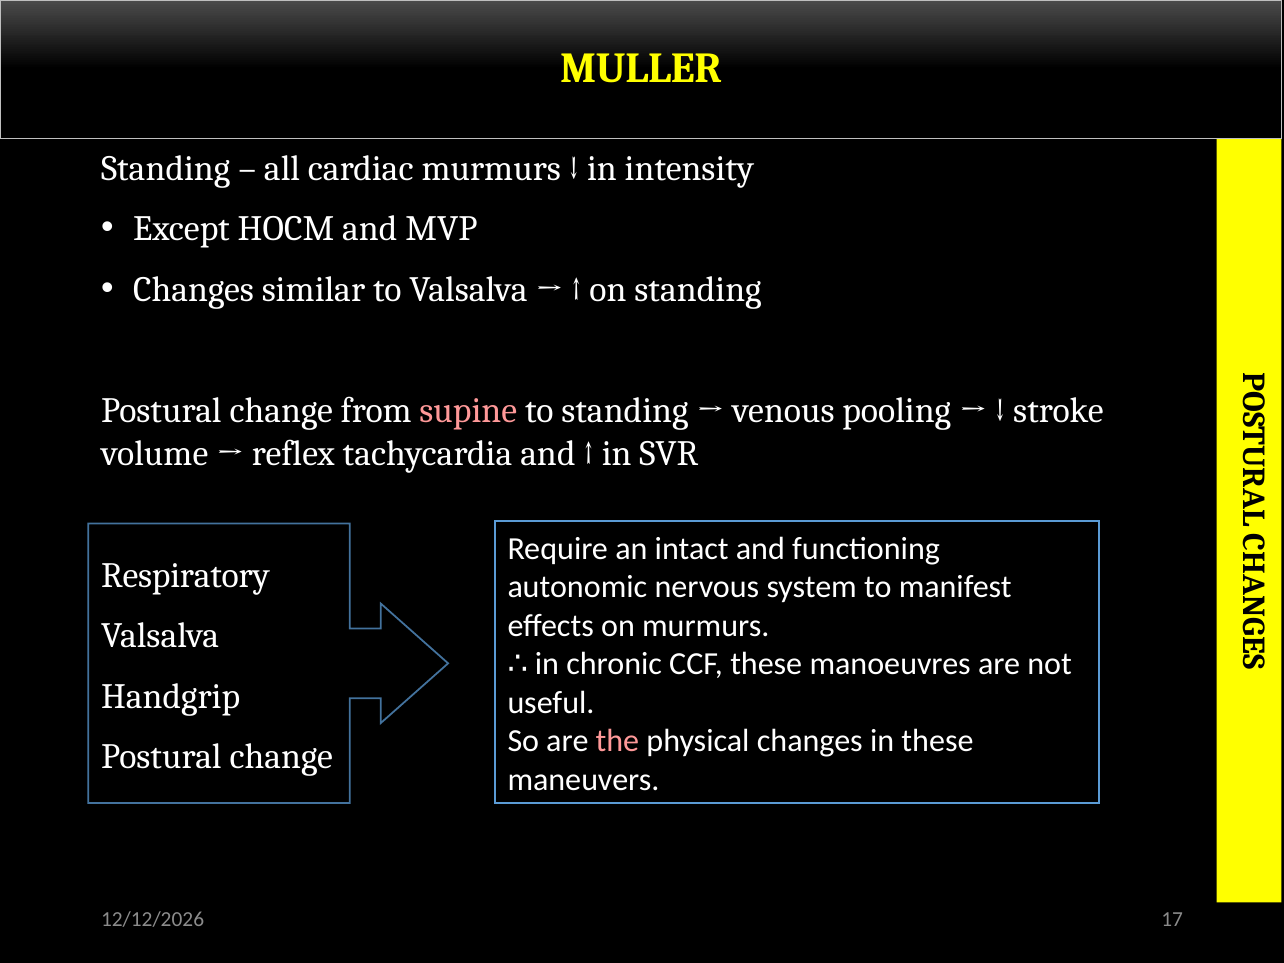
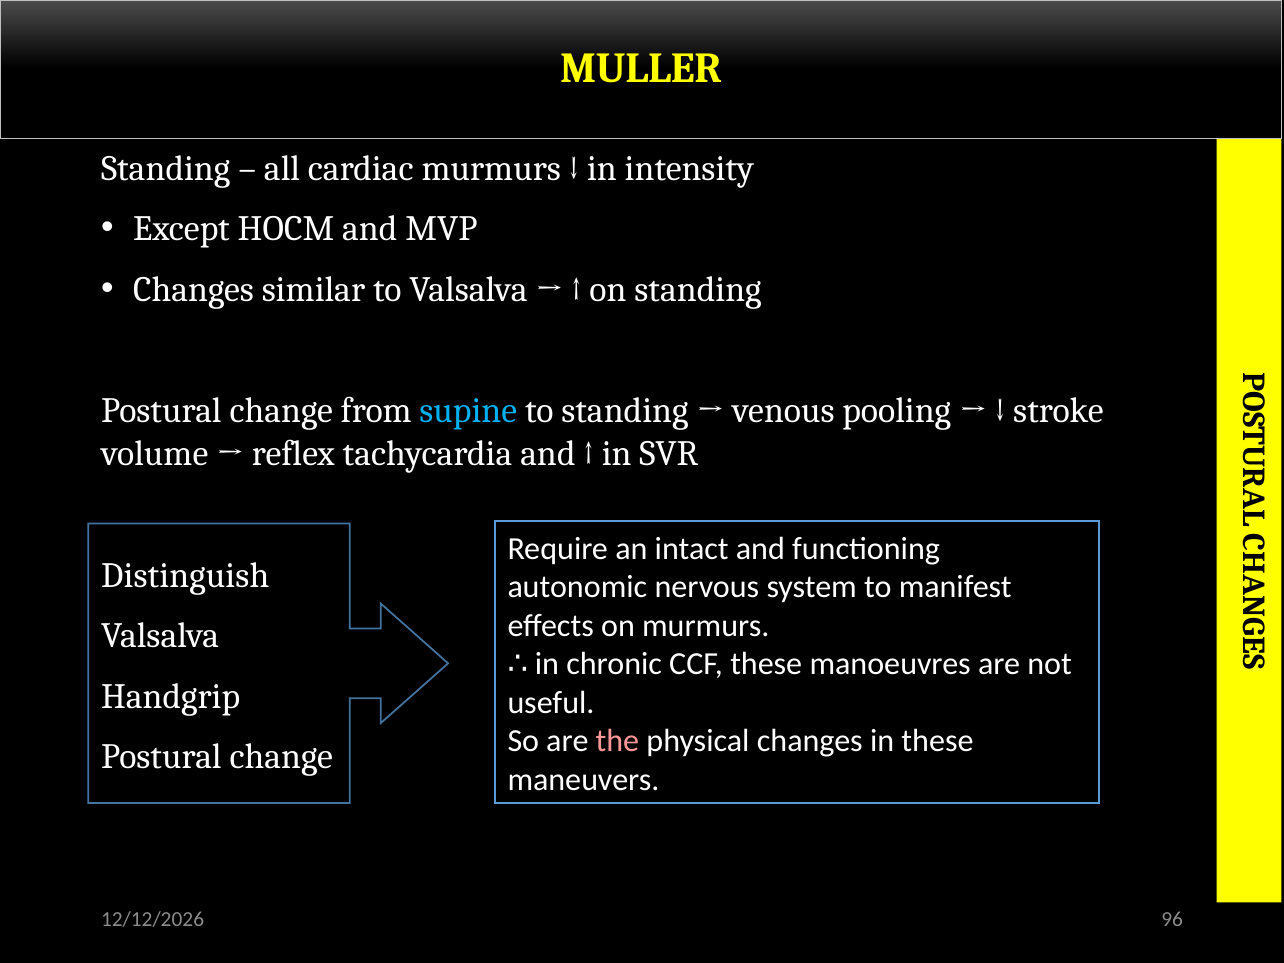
supine colour: pink -> light blue
Respiratory: Respiratory -> Distinguish
17: 17 -> 96
